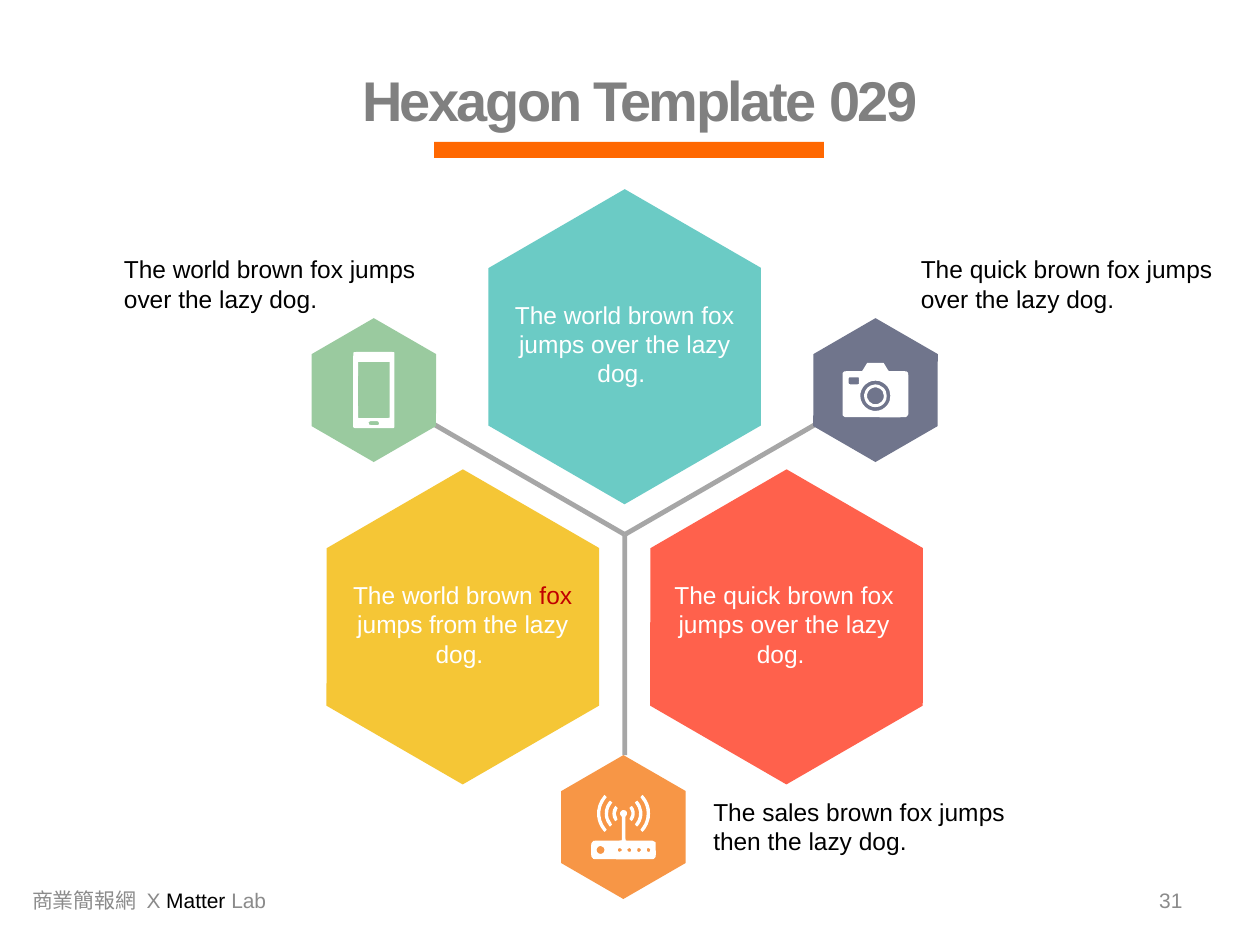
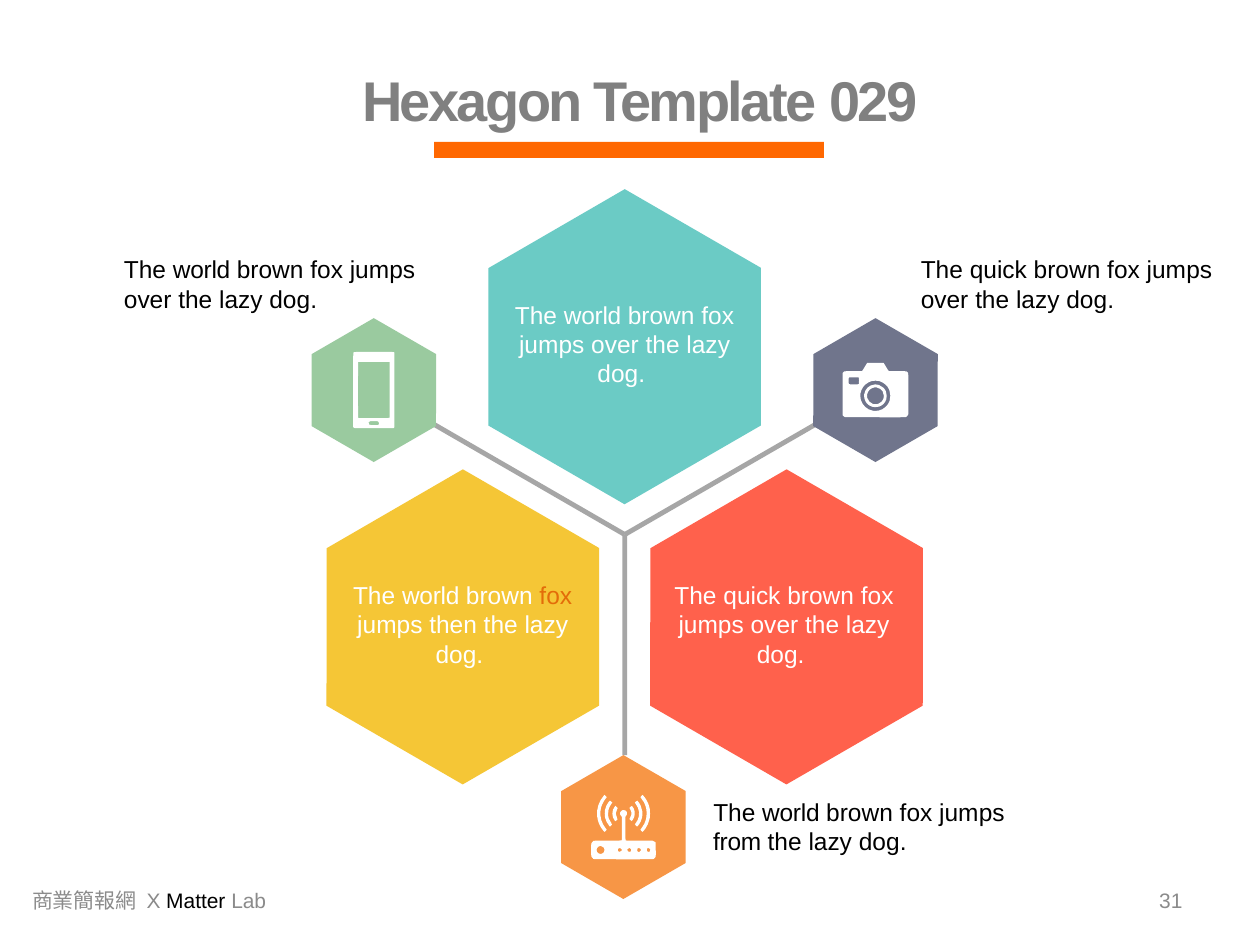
fox at (556, 596) colour: red -> orange
from: from -> then
sales at (791, 813): sales -> world
then: then -> from
